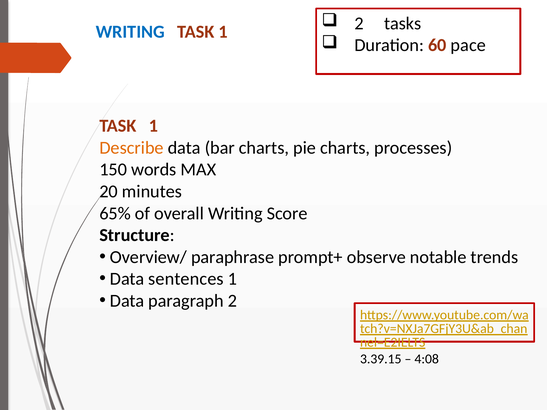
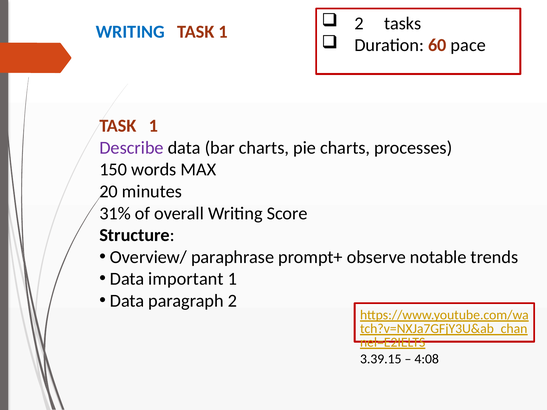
Describe colour: orange -> purple
65%: 65% -> 31%
sentences: sentences -> important
